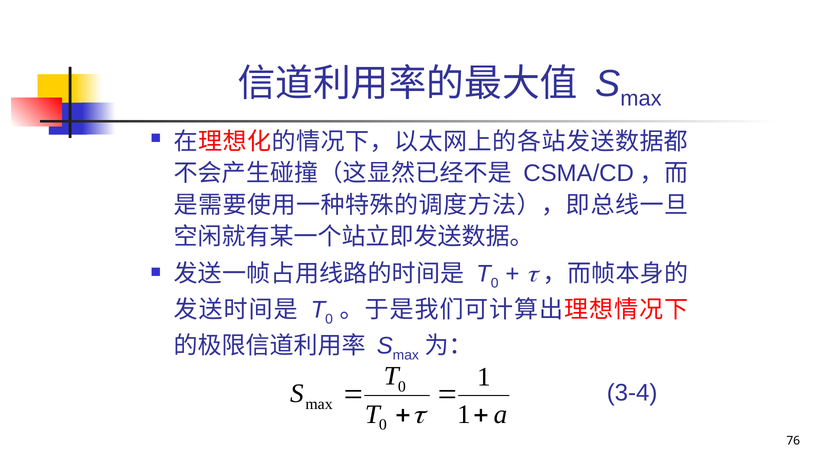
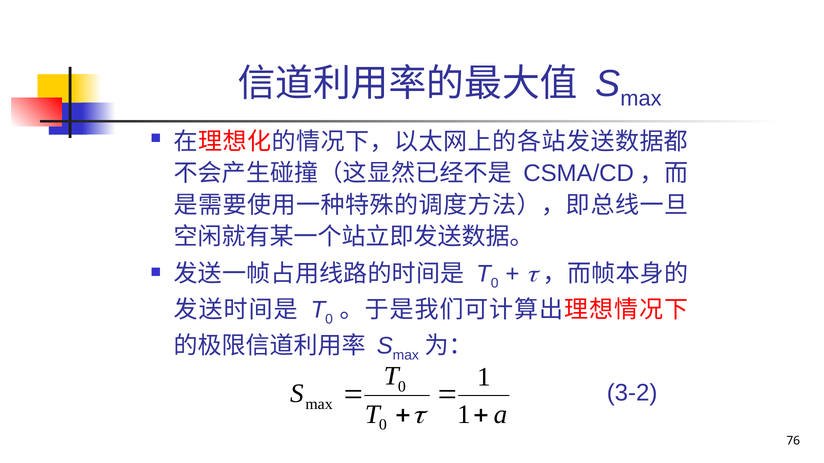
3-4: 3-4 -> 3-2
